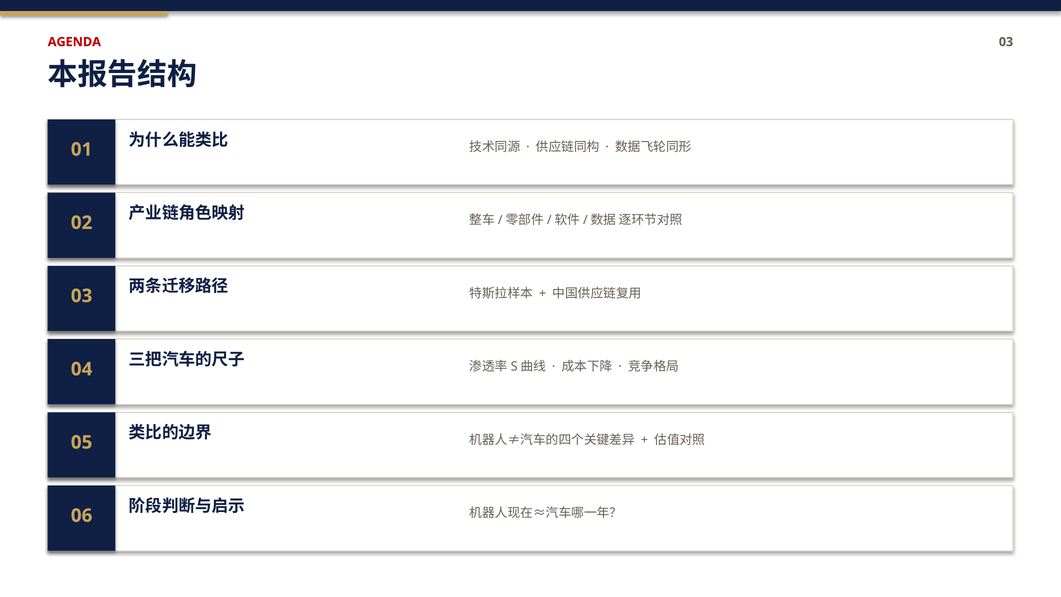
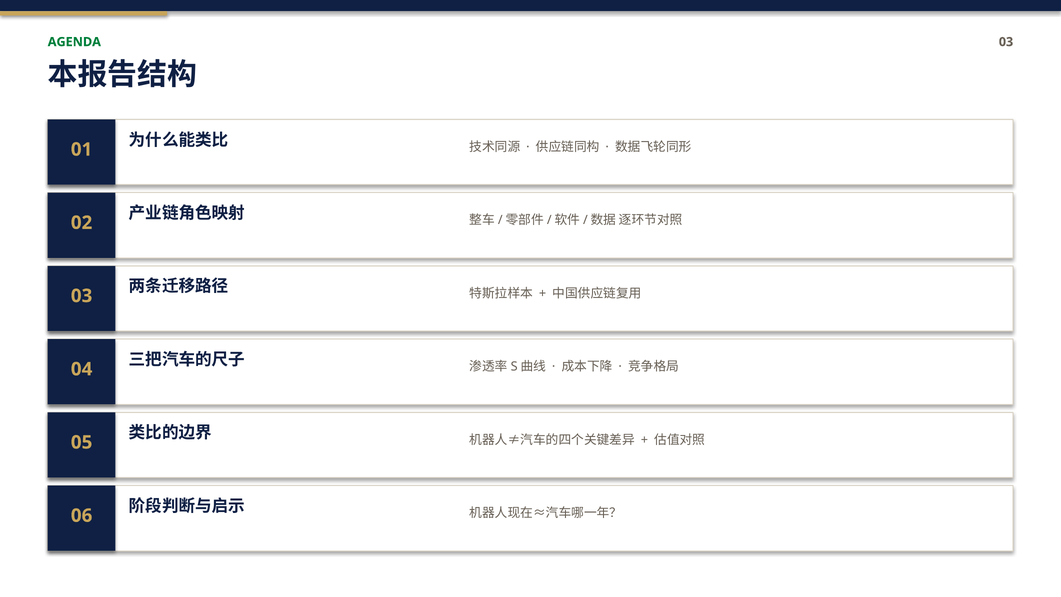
AGENDA colour: red -> green
